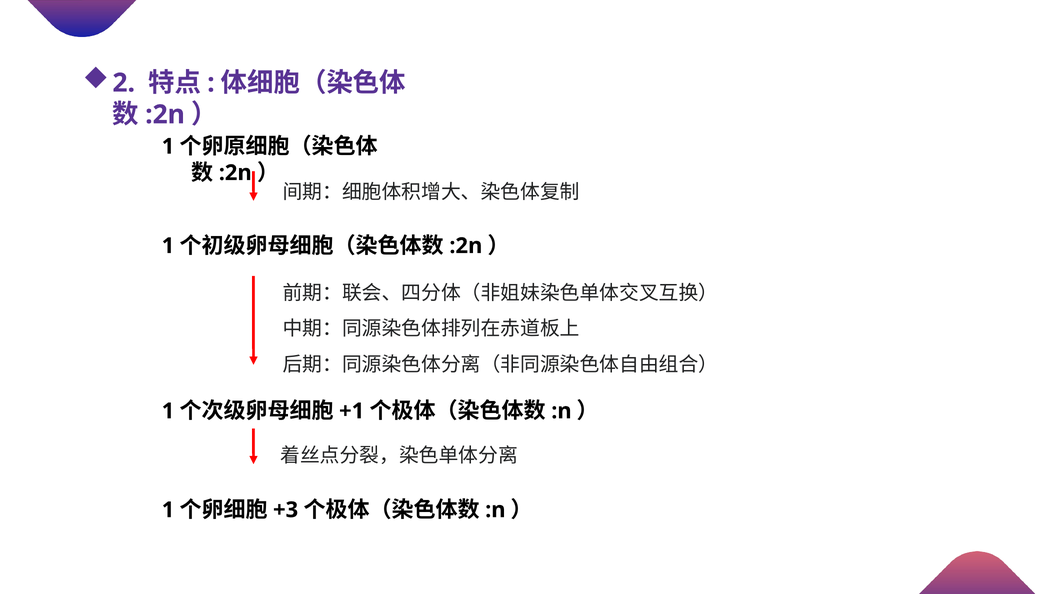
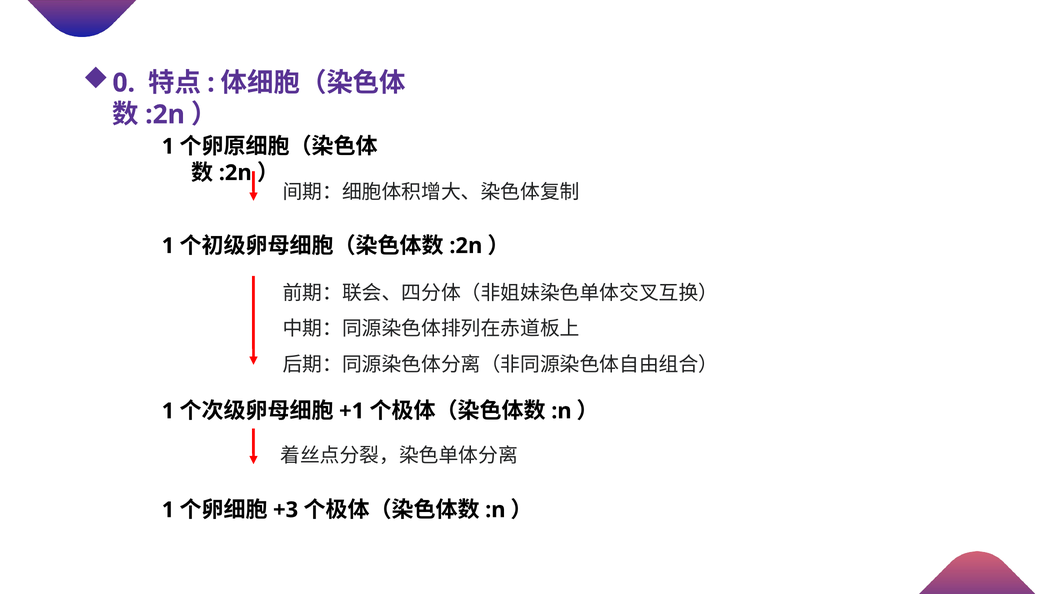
2: 2 -> 0
